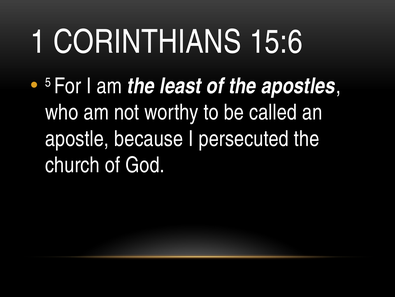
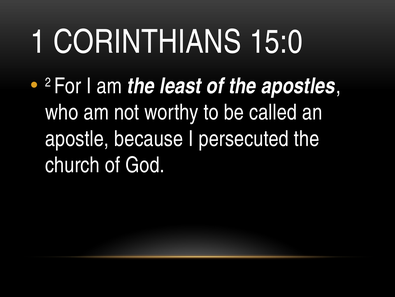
15:6: 15:6 -> 15:0
5: 5 -> 2
